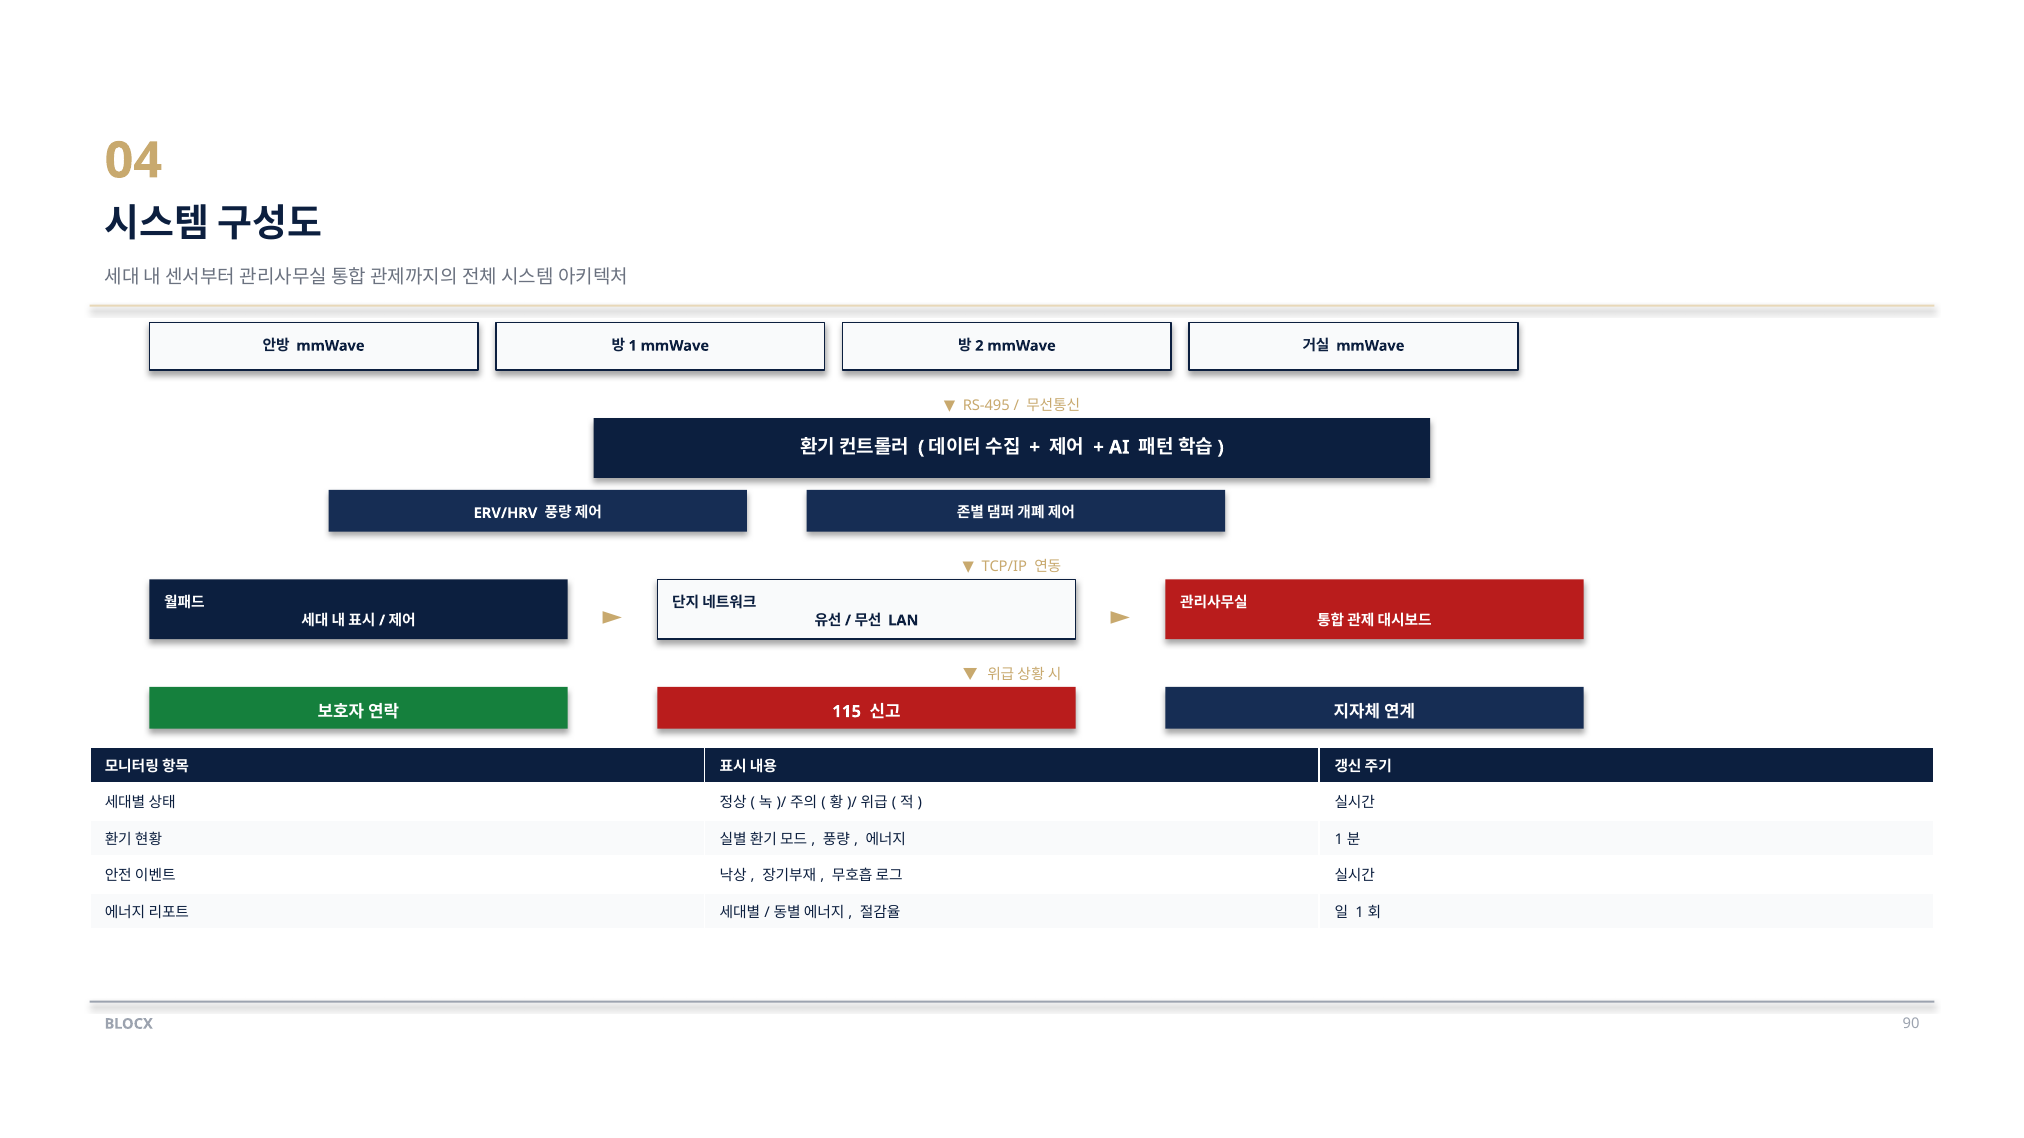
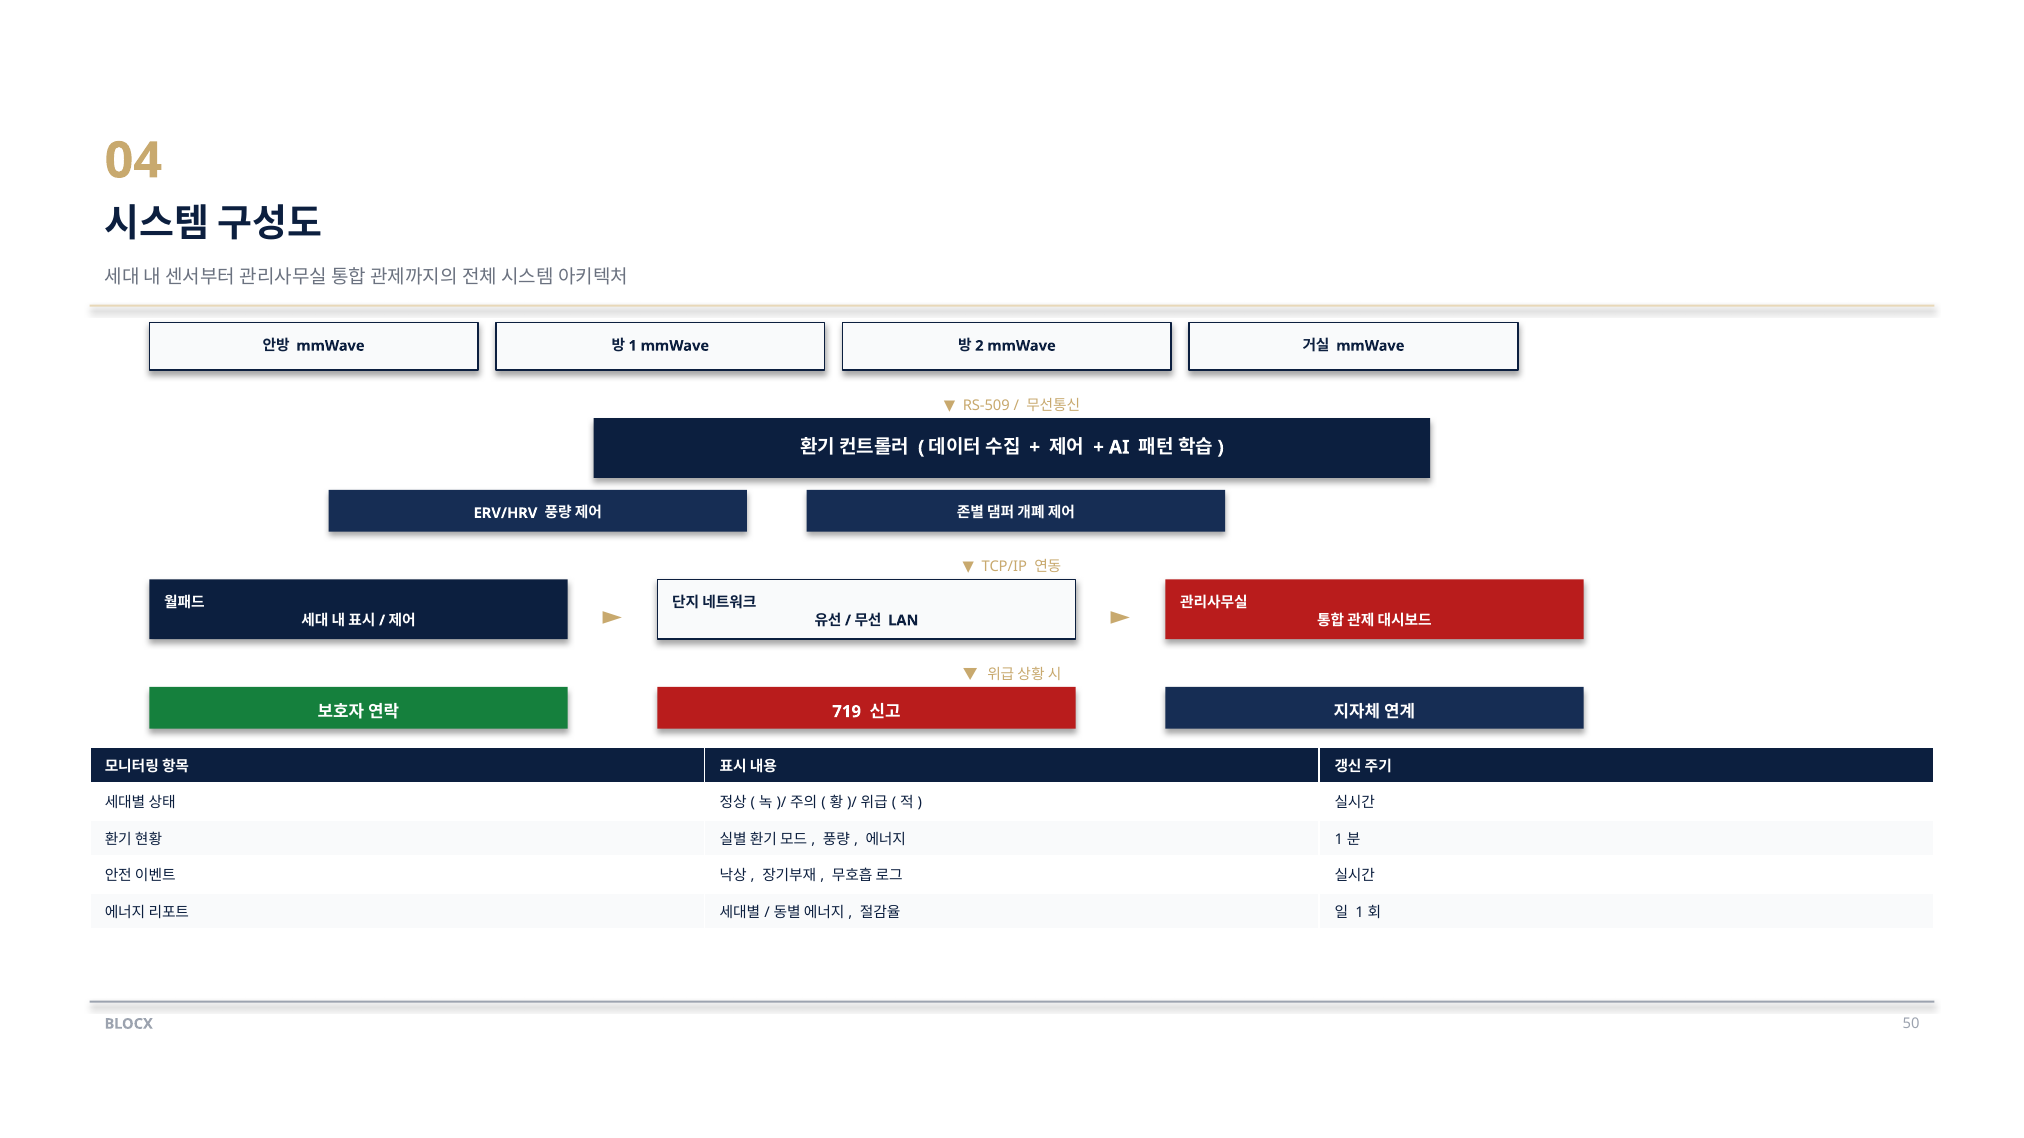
RS-495: RS-495 -> RS-509
115: 115 -> 719
90: 90 -> 50
